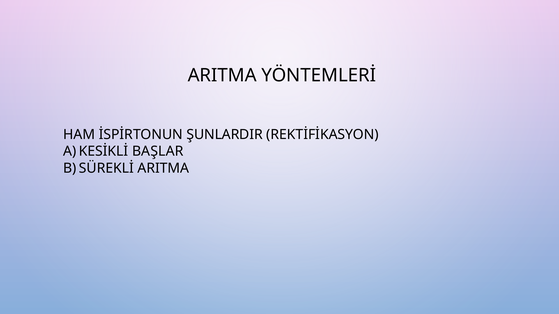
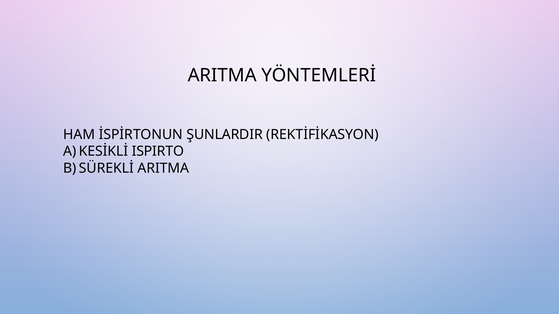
BAŞLAR: BAŞLAR -> ISPIRTO
